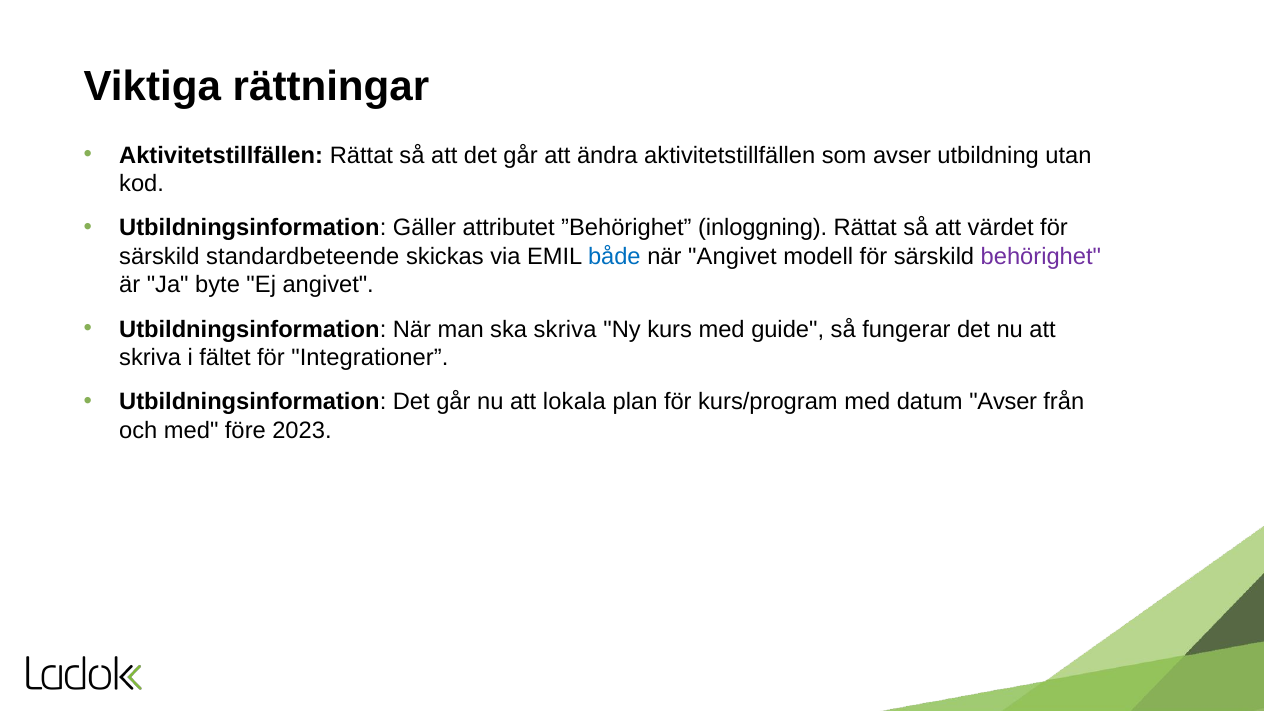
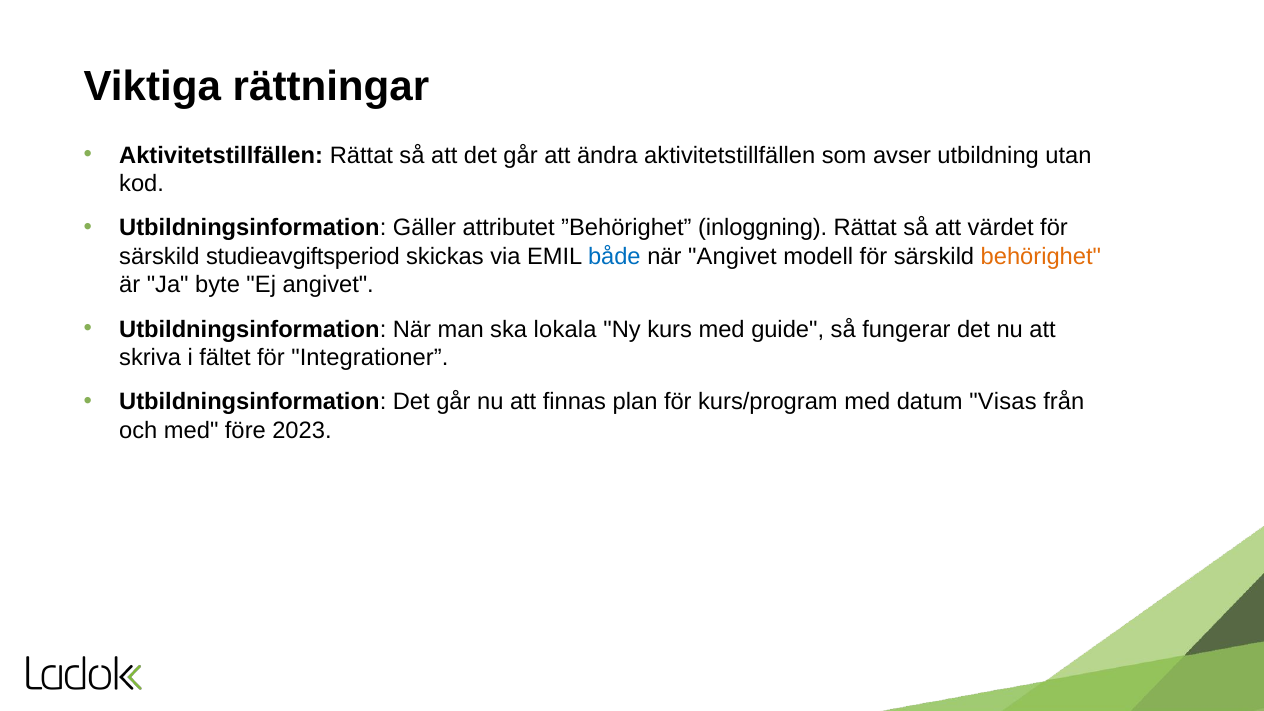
standardbeteende: standardbeteende -> studieavgiftsperiod
behörighet colour: purple -> orange
ska skriva: skriva -> lokala
lokala: lokala -> finnas
datum Avser: Avser -> Visas
